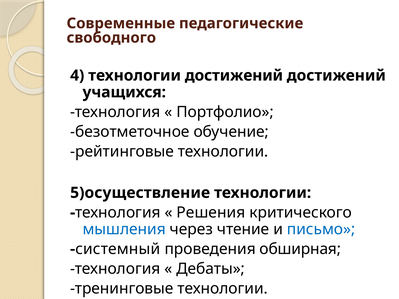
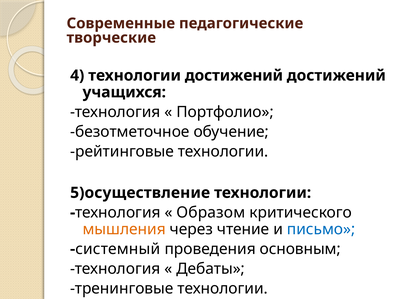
свободного: свободного -> творческие
Решения: Решения -> Образом
мышления colour: blue -> orange
обширная: обширная -> основным
